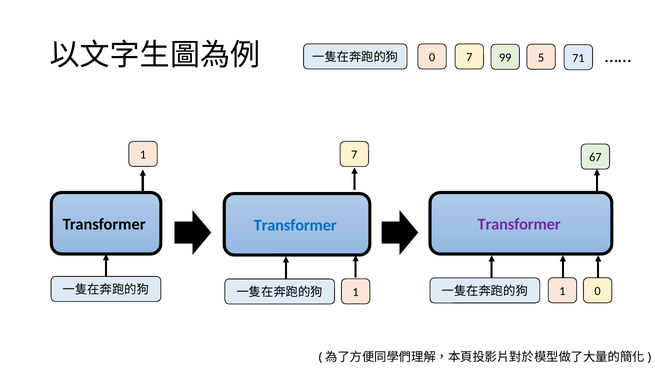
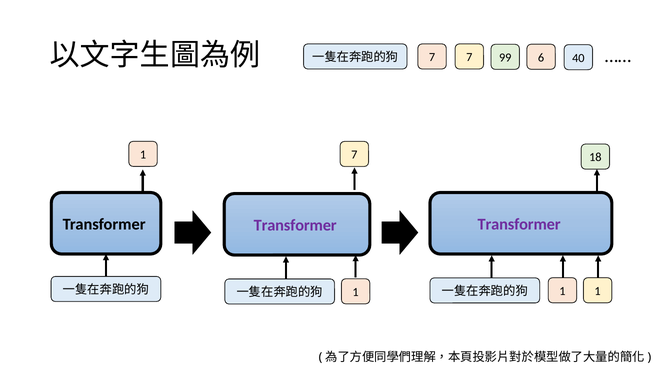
0 at (432, 57): 0 -> 7
5: 5 -> 6
71: 71 -> 40
67: 67 -> 18
Transformer at (295, 225) colour: blue -> purple
1 0: 0 -> 1
